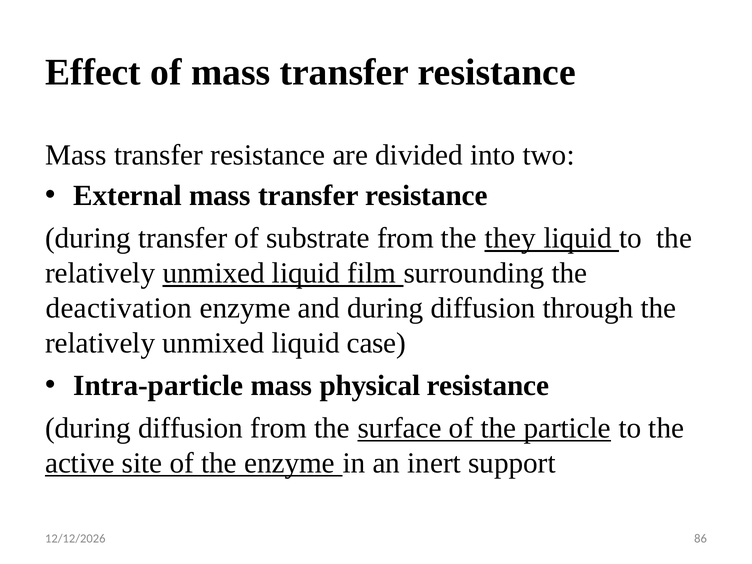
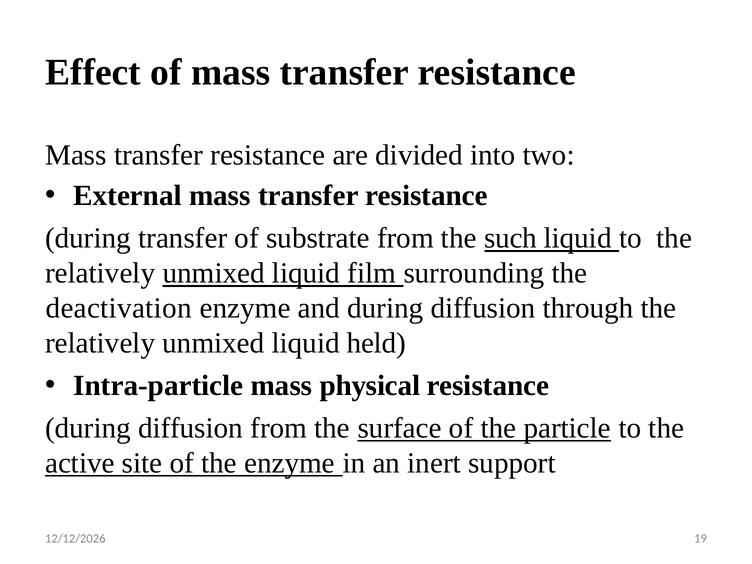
they: they -> such
case: case -> held
86: 86 -> 19
